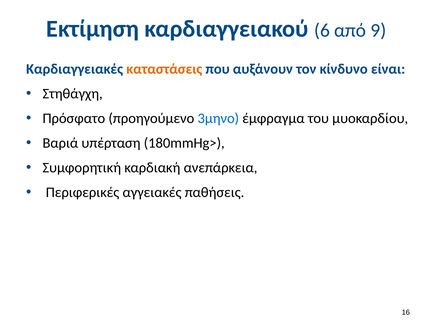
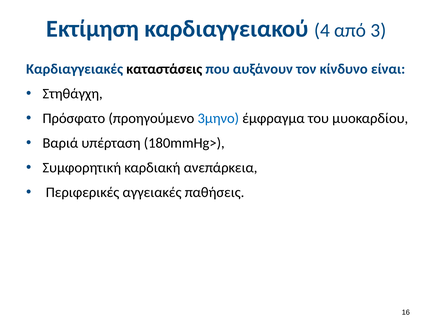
6: 6 -> 4
9: 9 -> 3
καταστάσεις colour: orange -> black
